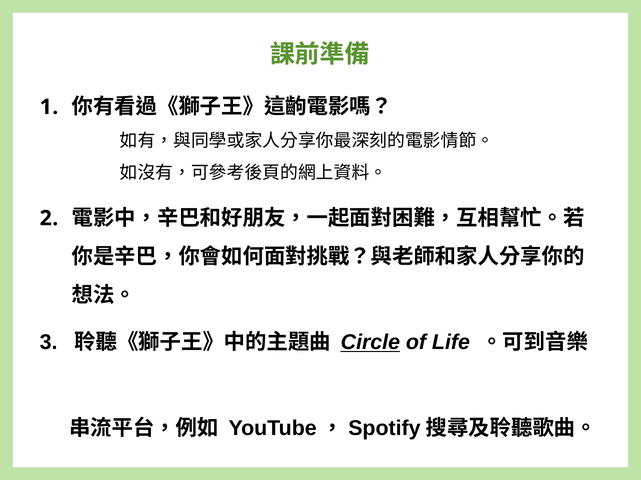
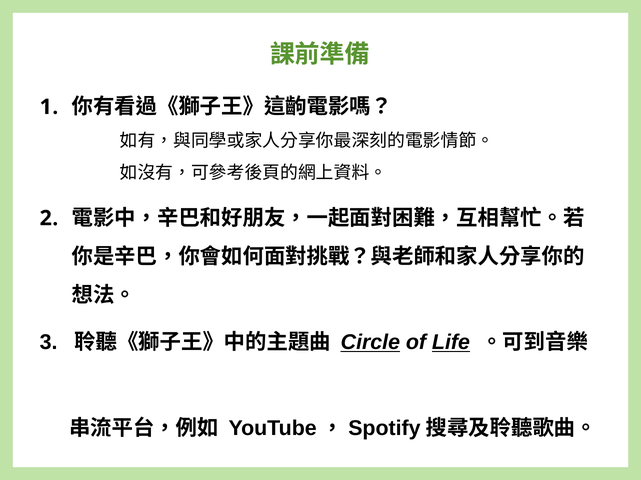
Life underline: none -> present
